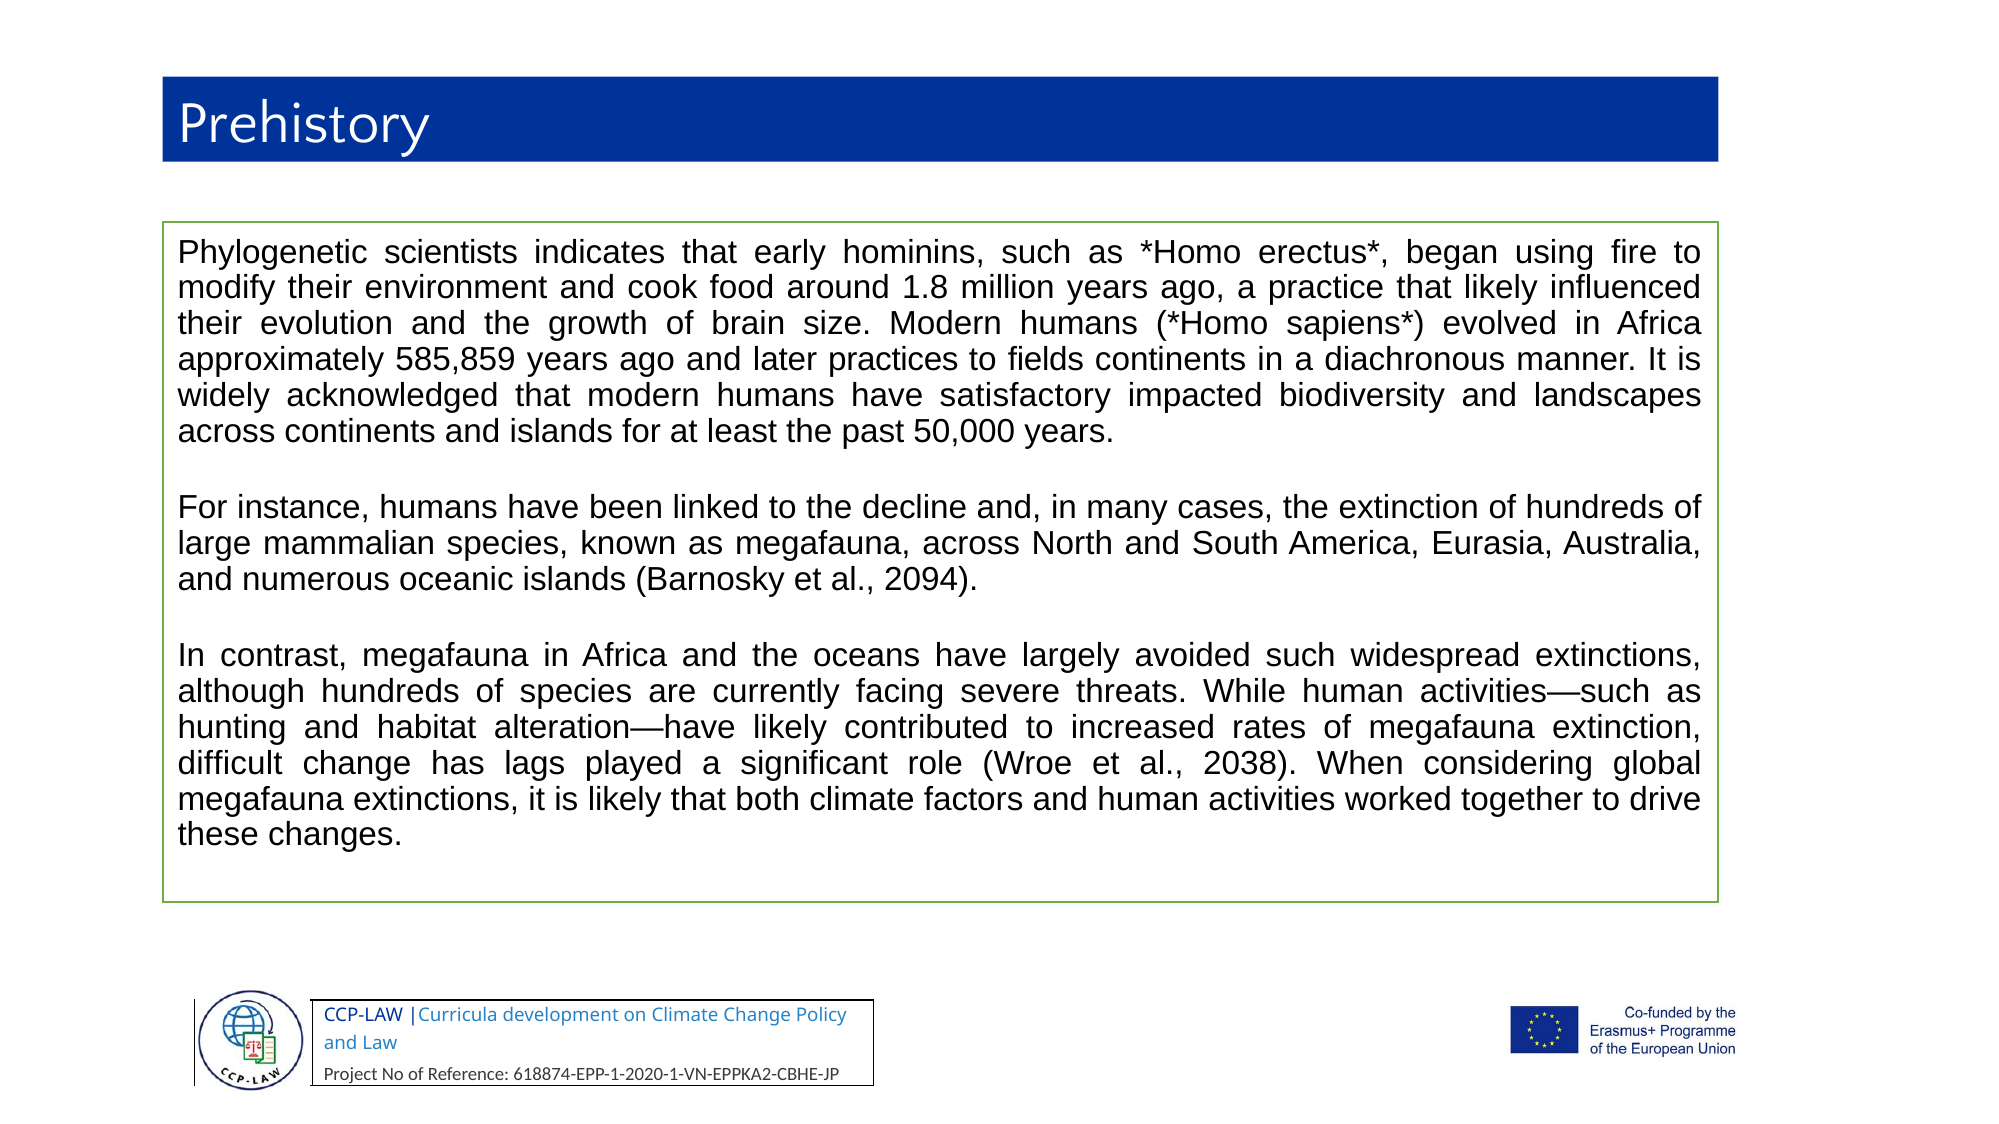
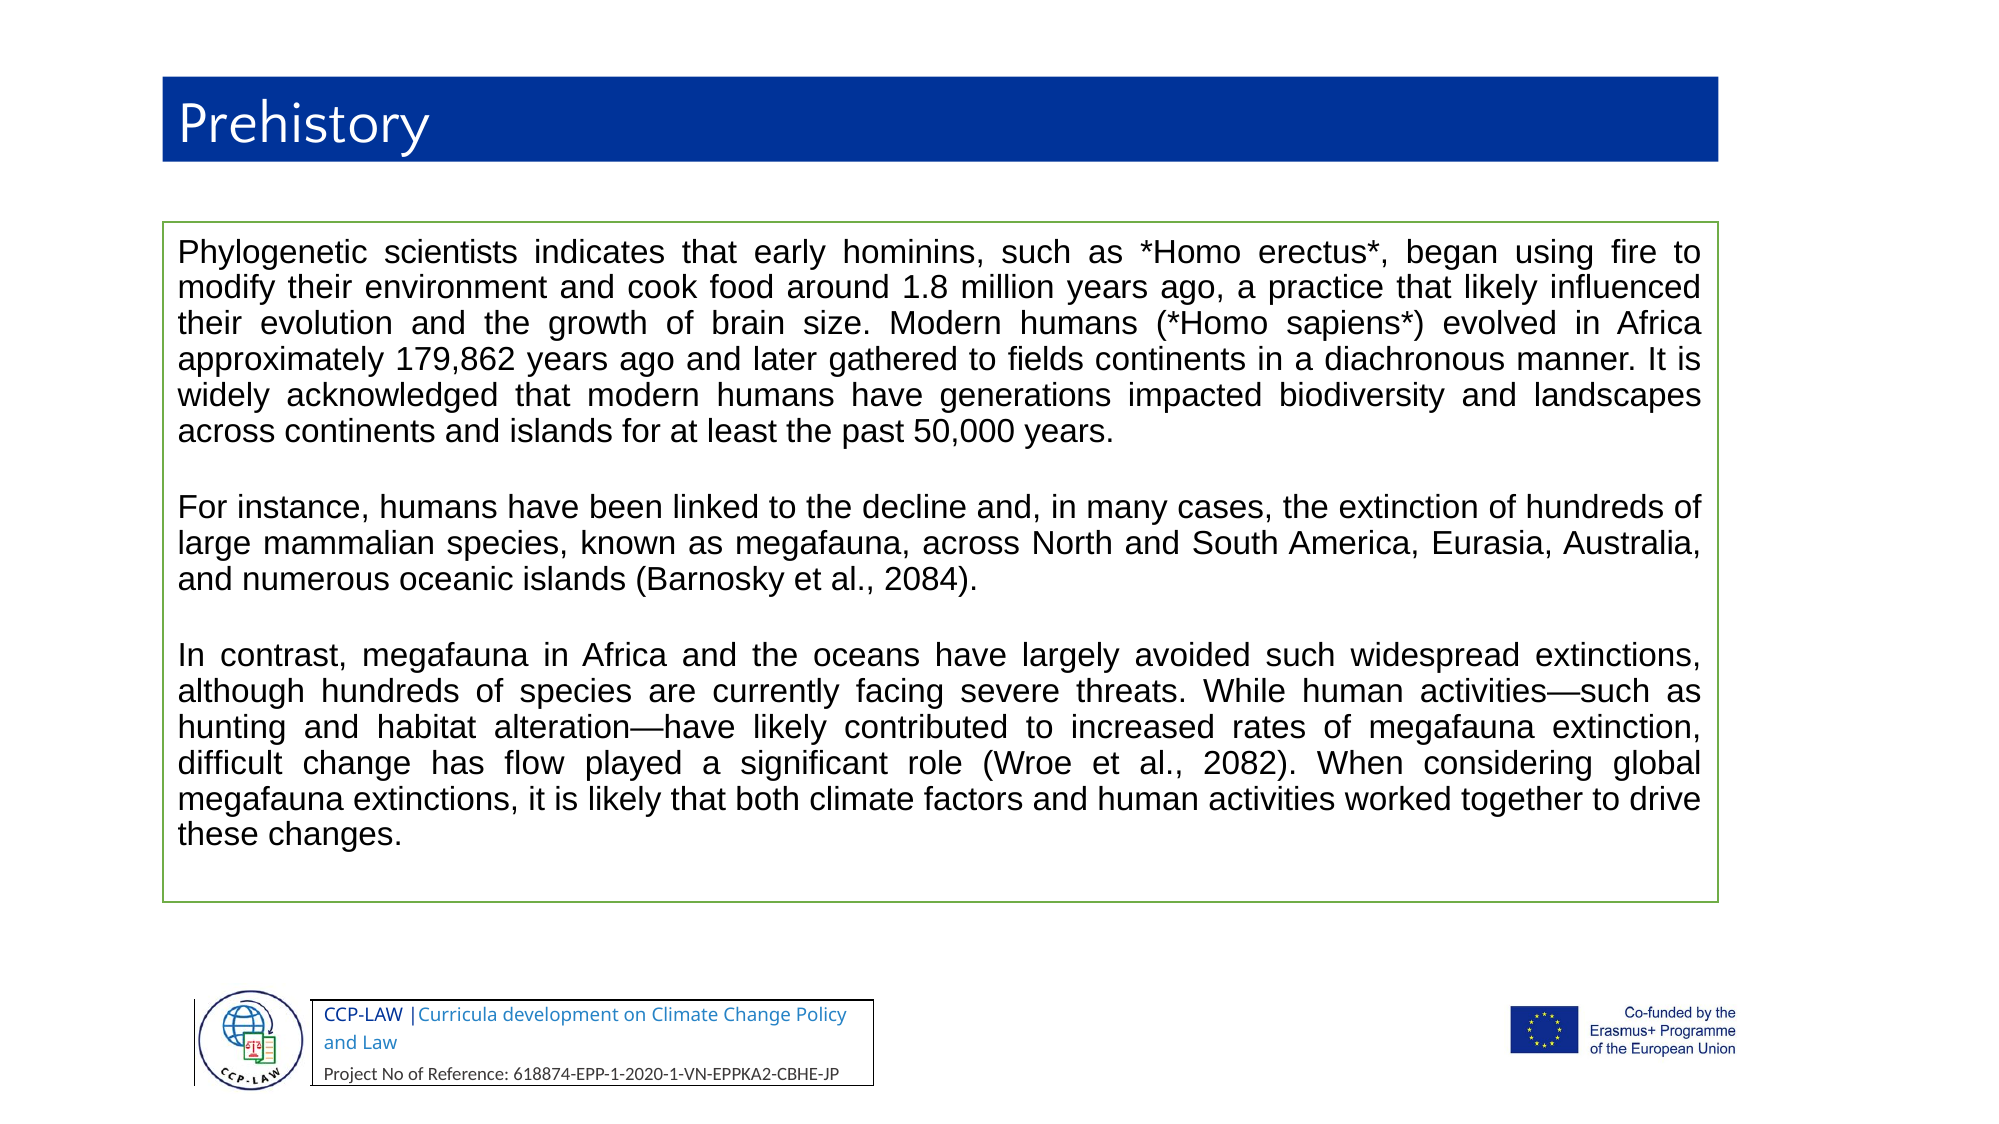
585,859: 585,859 -> 179,862
practices: practices -> gathered
satisfactory: satisfactory -> generations
2094: 2094 -> 2084
lags: lags -> flow
2038: 2038 -> 2082
